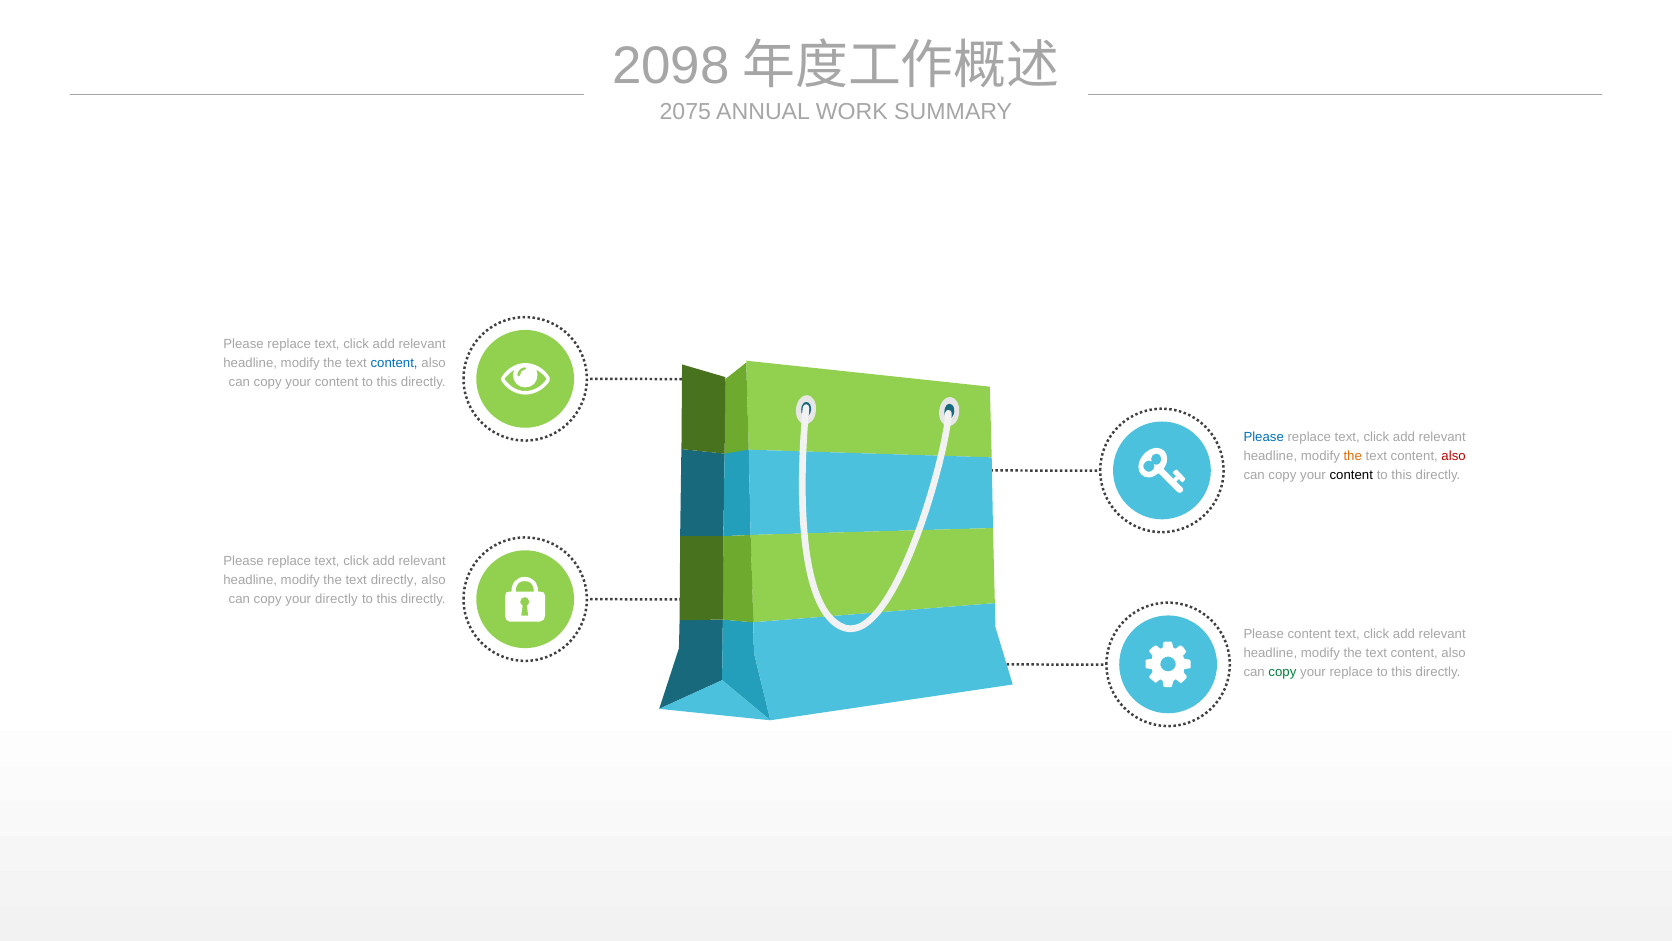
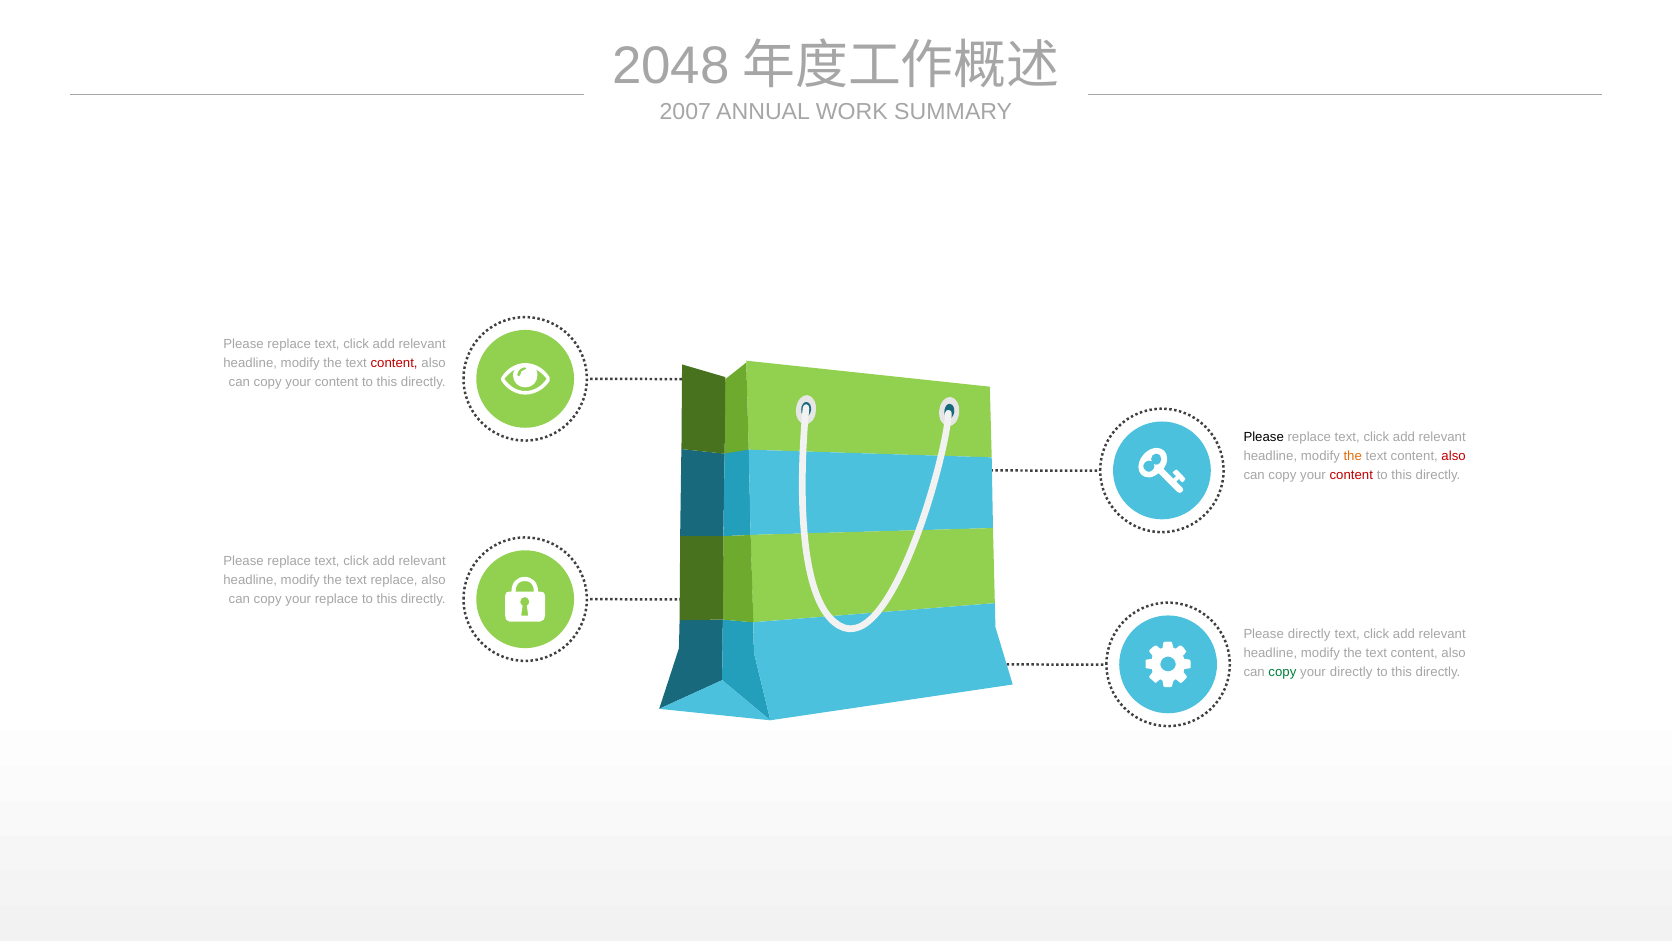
2098: 2098 -> 2048
2075: 2075 -> 2007
content at (394, 363) colour: blue -> red
Please at (1264, 437) colour: blue -> black
content at (1351, 475) colour: black -> red
text directly: directly -> replace
your directly: directly -> replace
Please content: content -> directly
your replace: replace -> directly
